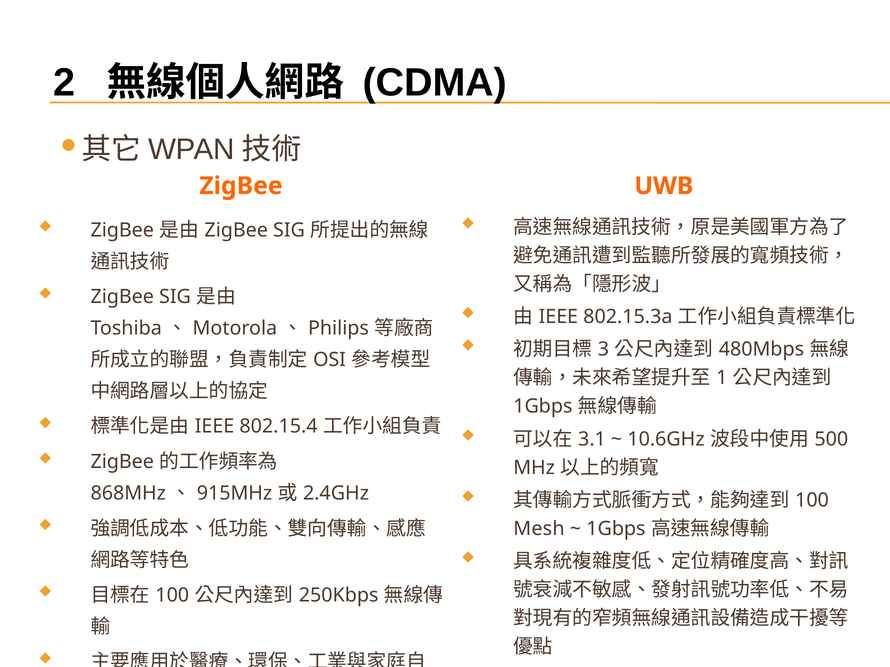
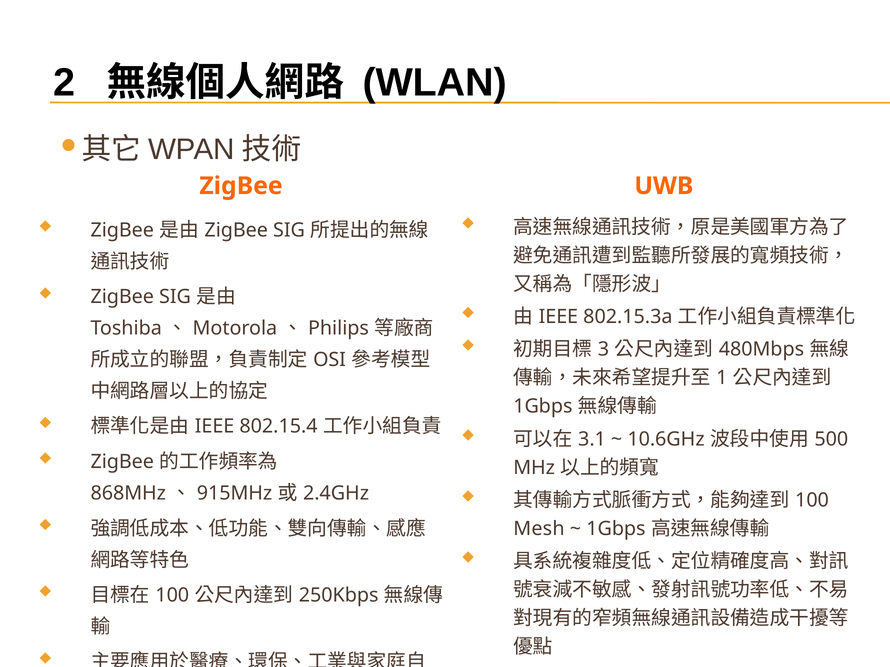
CDMA: CDMA -> WLAN
